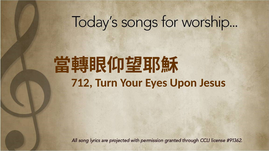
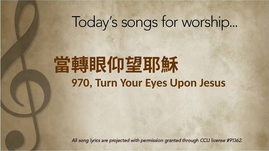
712: 712 -> 970
